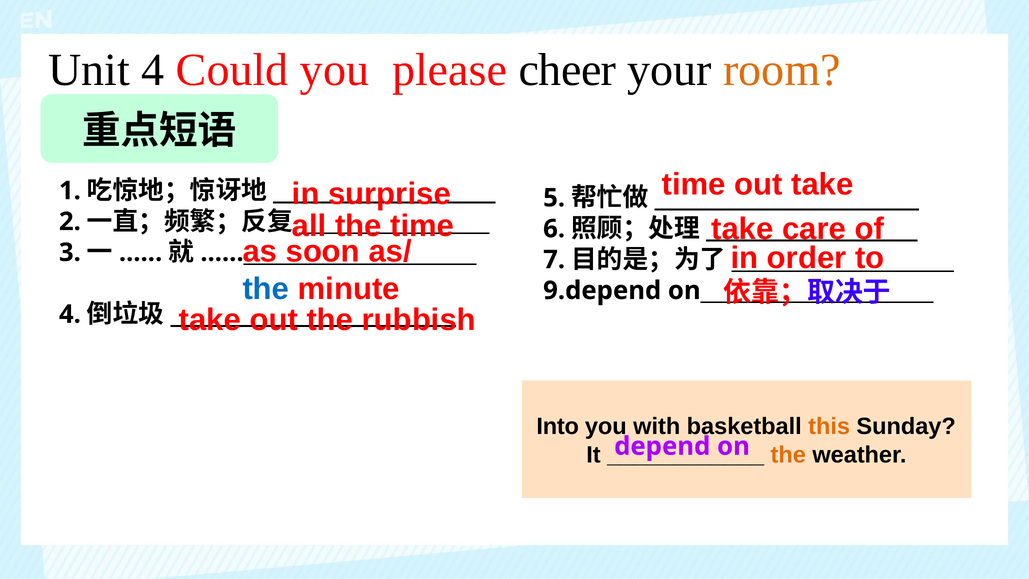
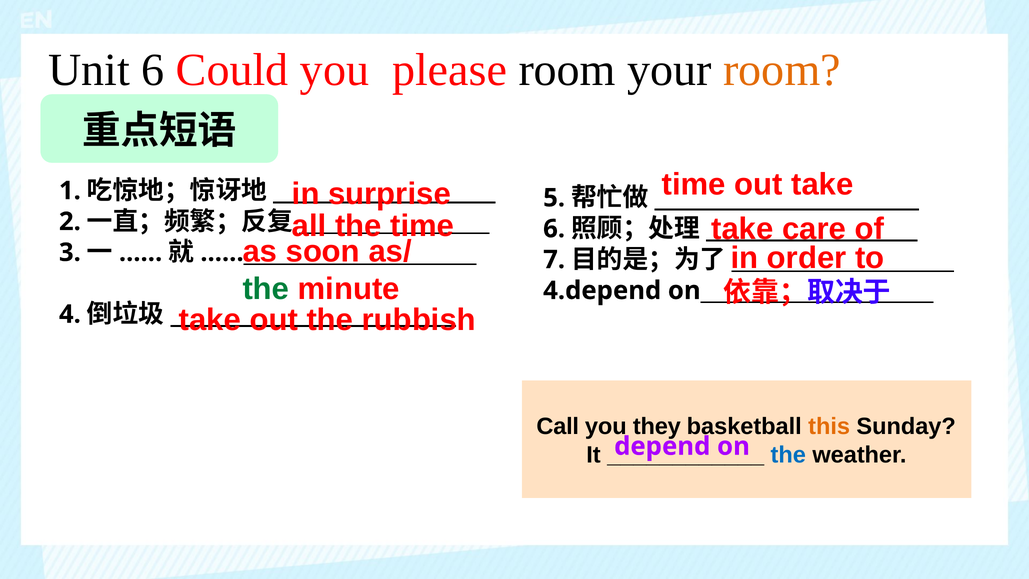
Unit 4: 4 -> 6
please cheer: cheer -> room
the at (266, 289) colour: blue -> green
9.depend: 9.depend -> 4.depend
Into: Into -> Call
with: with -> they
the at (788, 455) colour: orange -> blue
